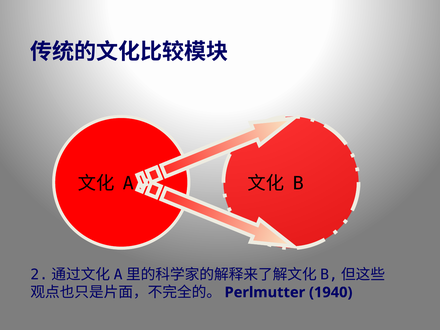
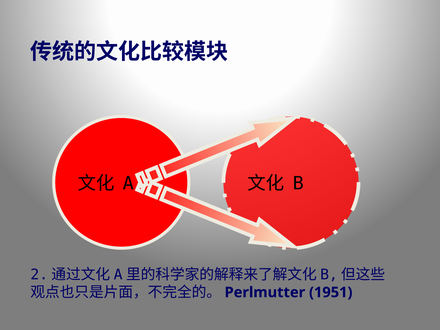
1940: 1940 -> 1951
